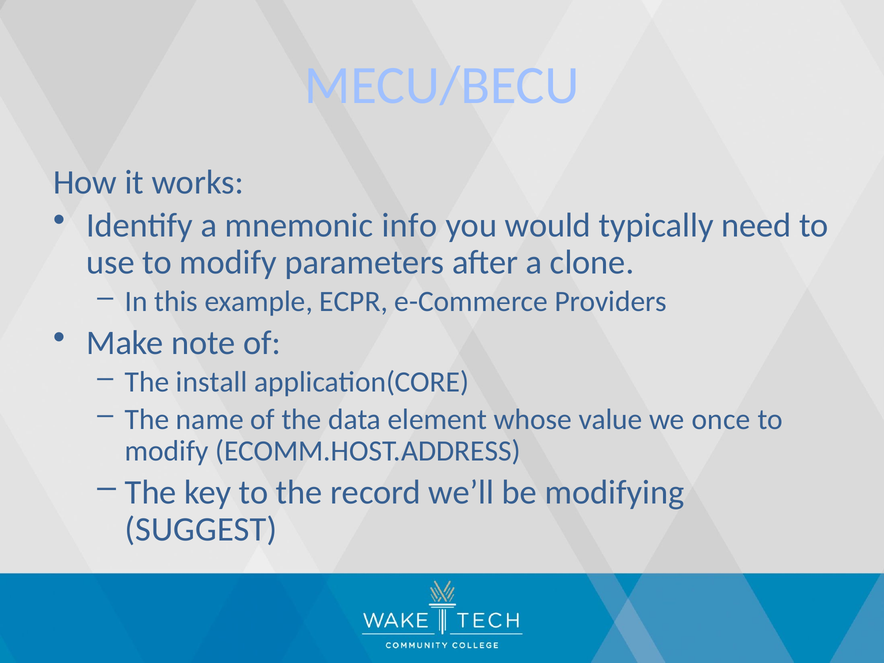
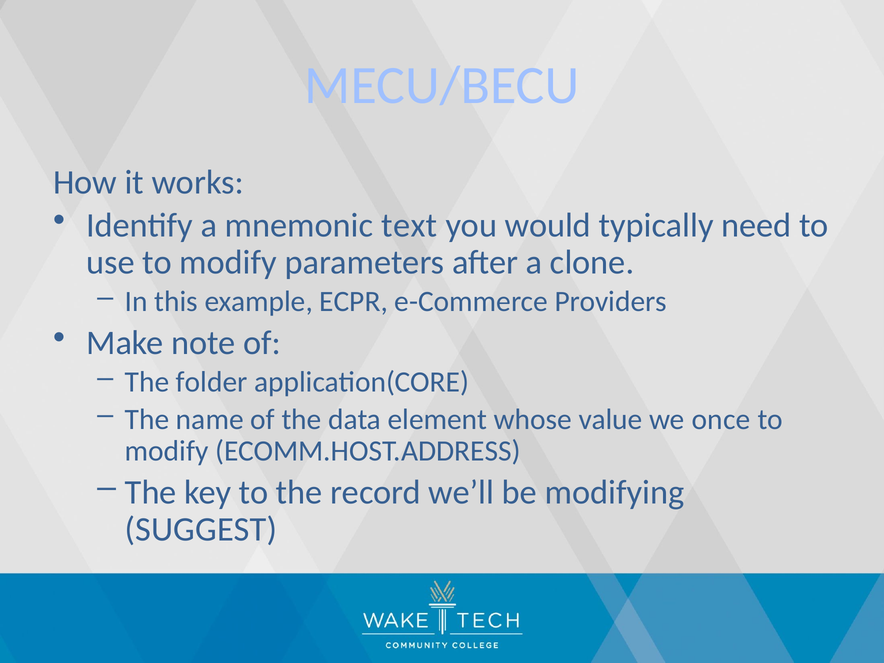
info: info -> text
install: install -> folder
